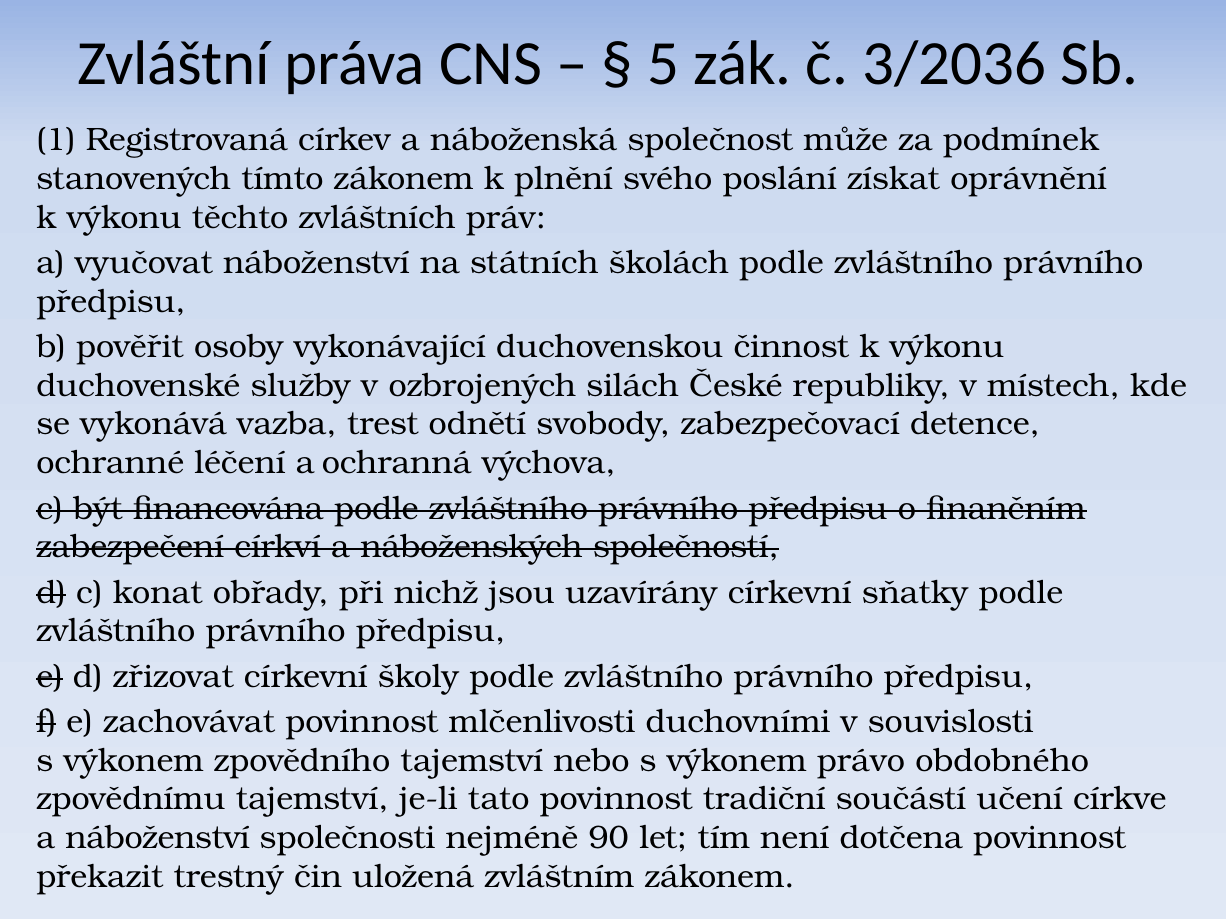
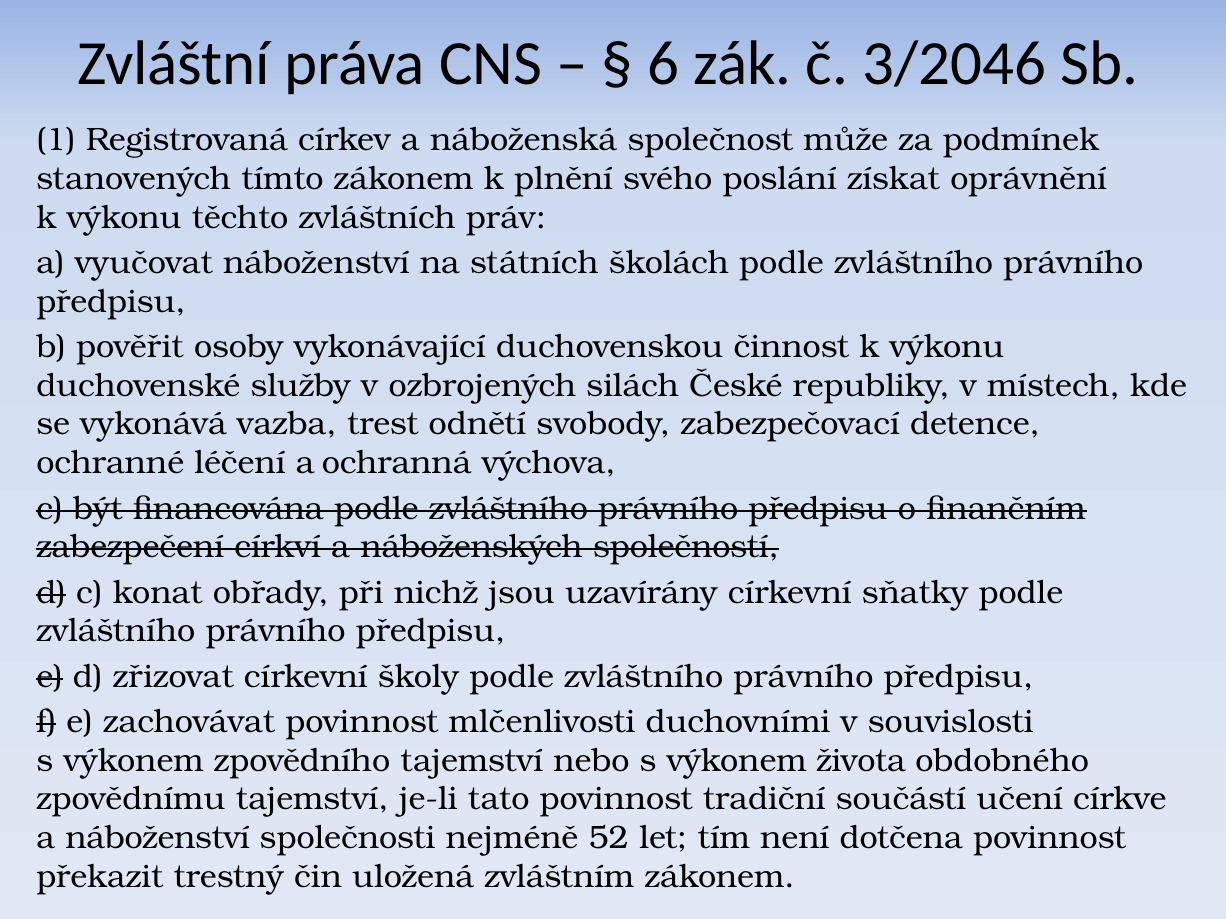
5: 5 -> 6
3/2036: 3/2036 -> 3/2046
právo: právo -> života
90: 90 -> 52
